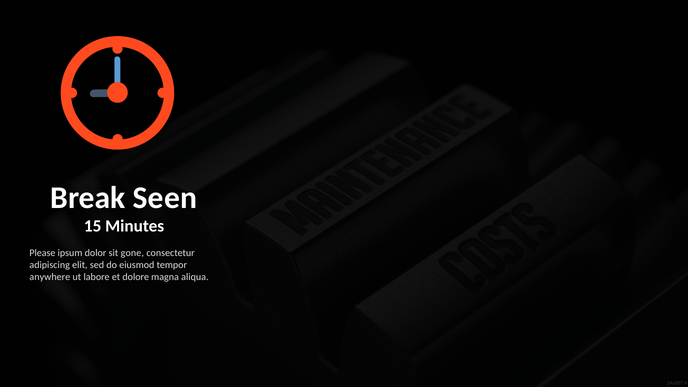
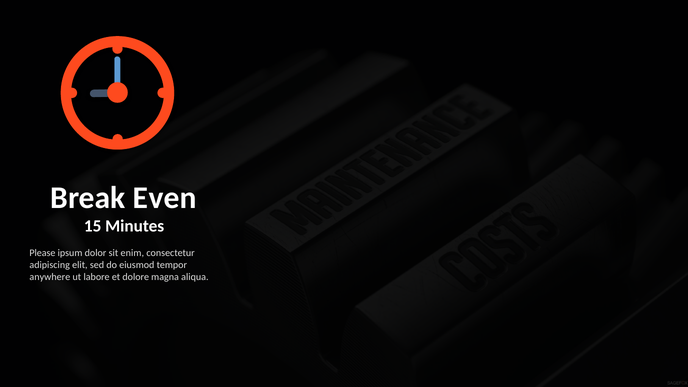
Seen: Seen -> Even
gone: gone -> enim
